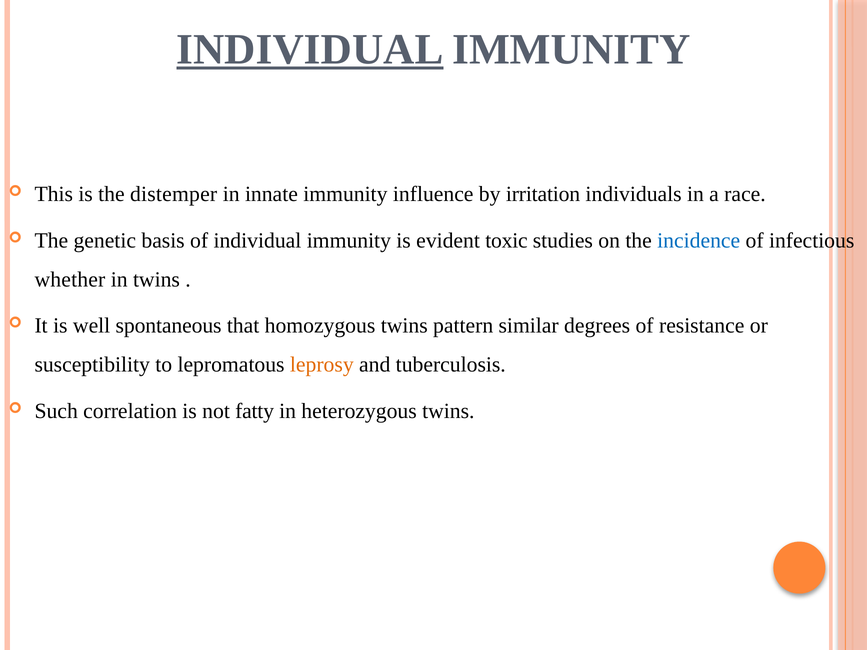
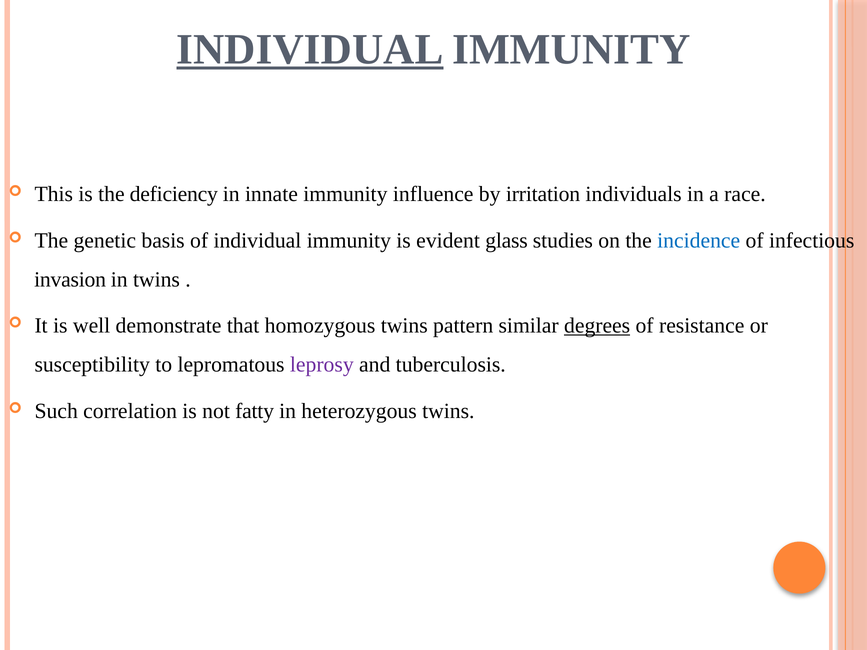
distemper: distemper -> deficiency
toxic: toxic -> glass
whether: whether -> invasion
spontaneous: spontaneous -> demonstrate
degrees underline: none -> present
leprosy colour: orange -> purple
